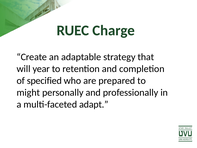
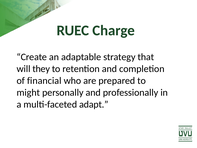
year: year -> they
specified: specified -> financial
